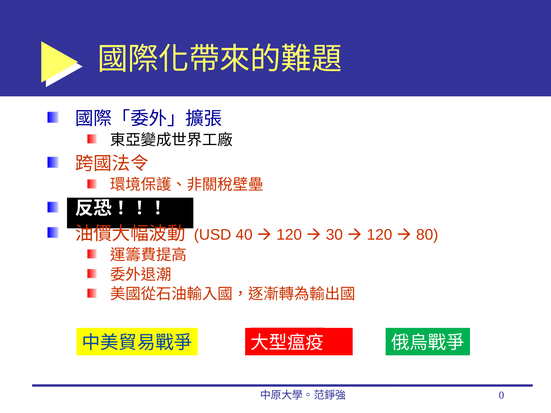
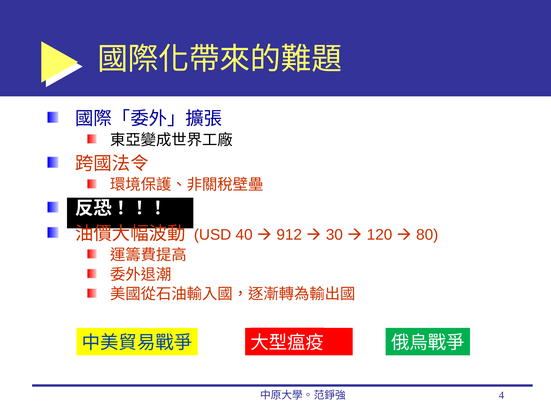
120 at (289, 235): 120 -> 912
0: 0 -> 4
